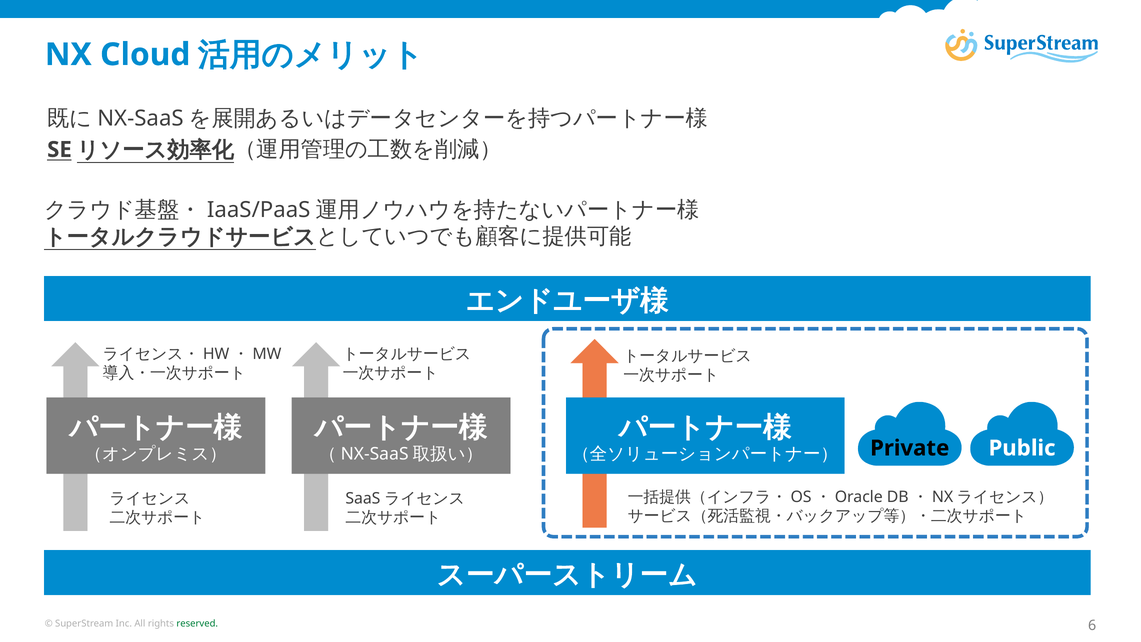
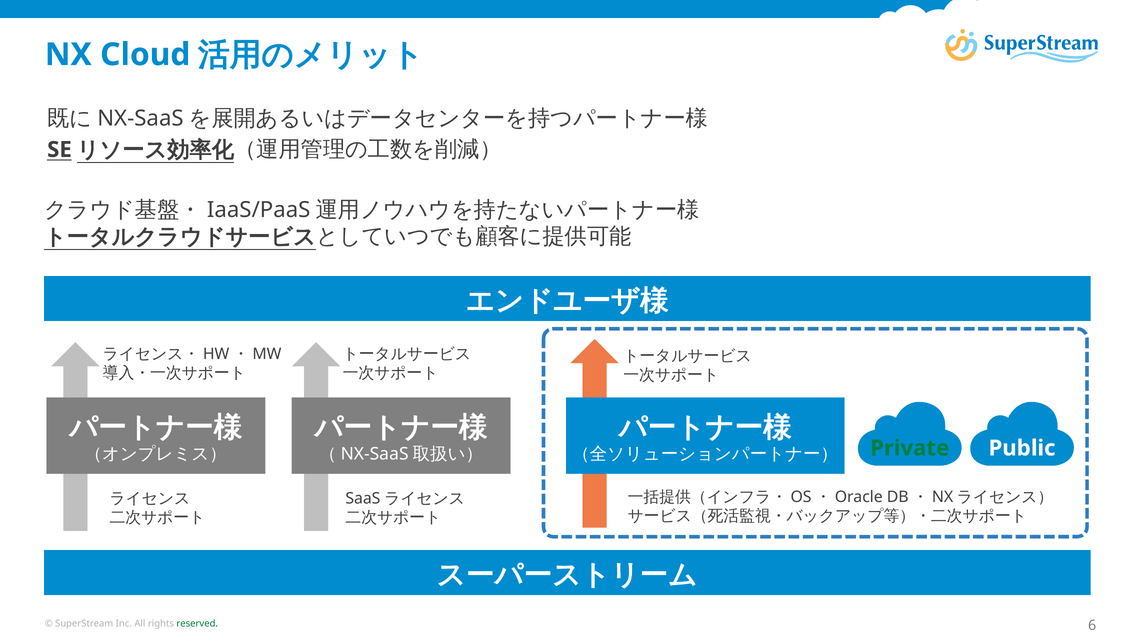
Private colour: black -> green
